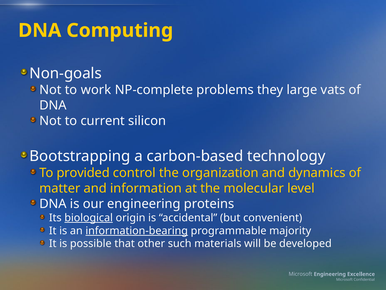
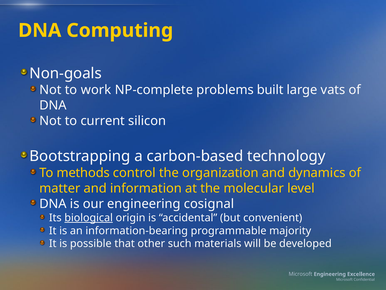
they: they -> built
provided: provided -> methods
proteins: proteins -> cosignal
information-bearing underline: present -> none
